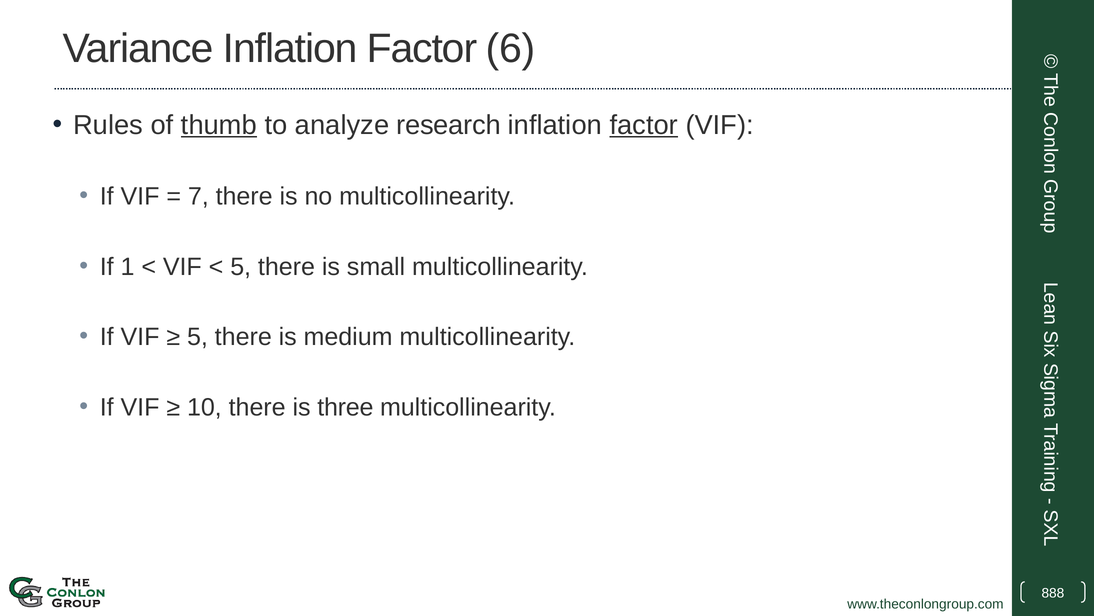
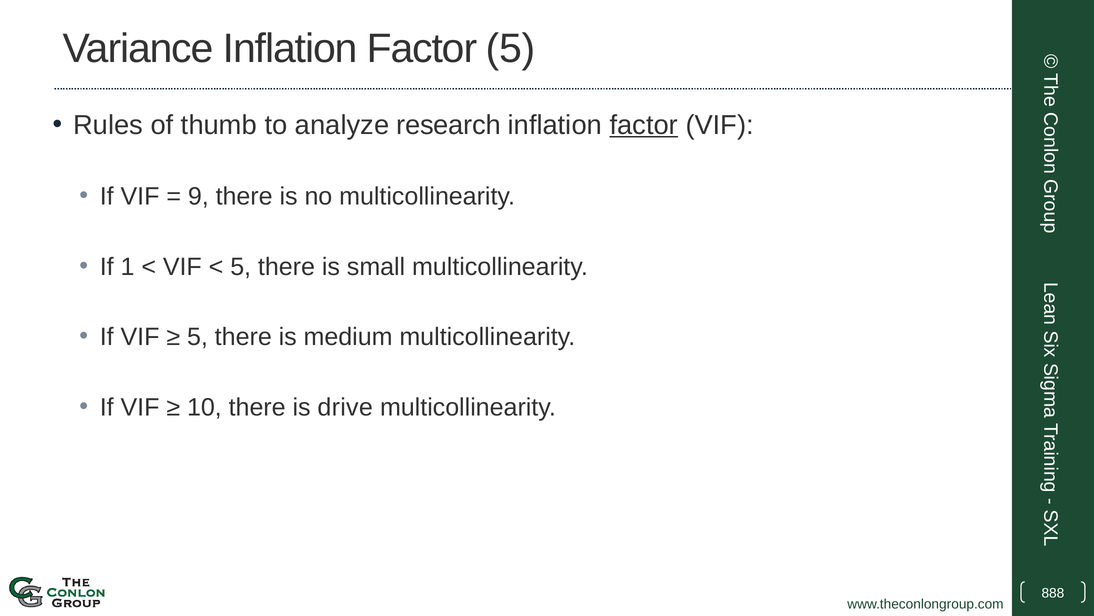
Factor 6: 6 -> 5
thumb underline: present -> none
7: 7 -> 9
three: three -> drive
